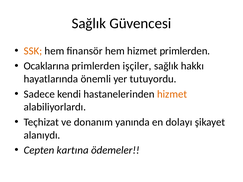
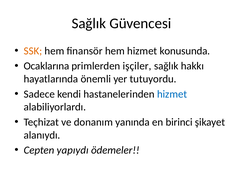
hizmet primlerden: primlerden -> konusunda
hizmet at (172, 94) colour: orange -> blue
dolayı: dolayı -> birinci
kartına: kartına -> yapıydı
